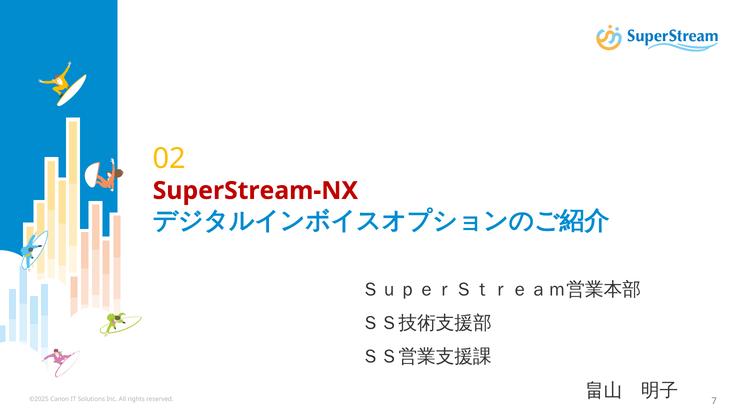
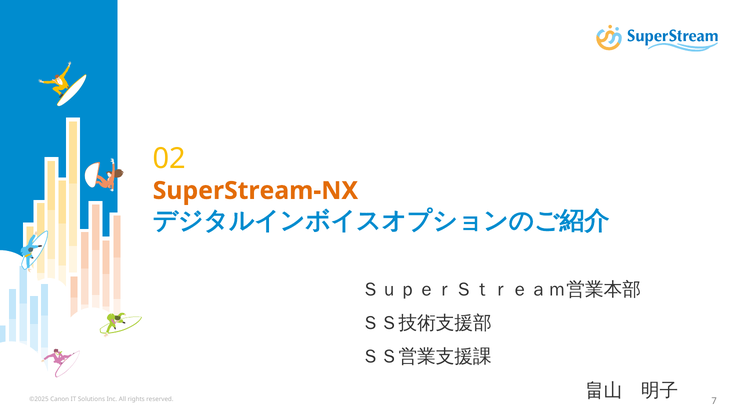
SuperStream-NX colour: red -> orange
